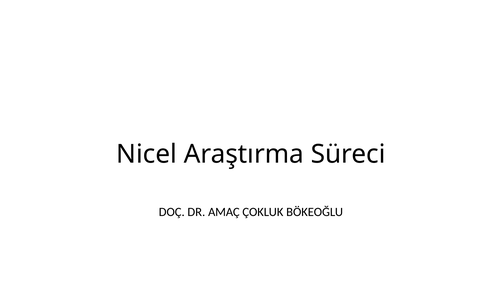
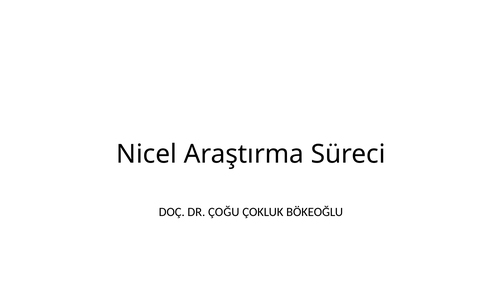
AMAÇ: AMAÇ -> ÇOĞU
